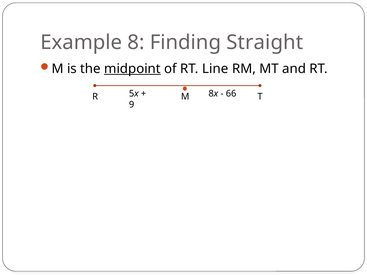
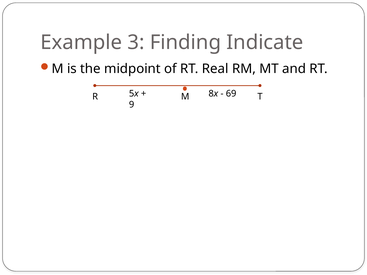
8: 8 -> 3
Straight: Straight -> Indicate
midpoint underline: present -> none
Line: Line -> Real
66: 66 -> 69
